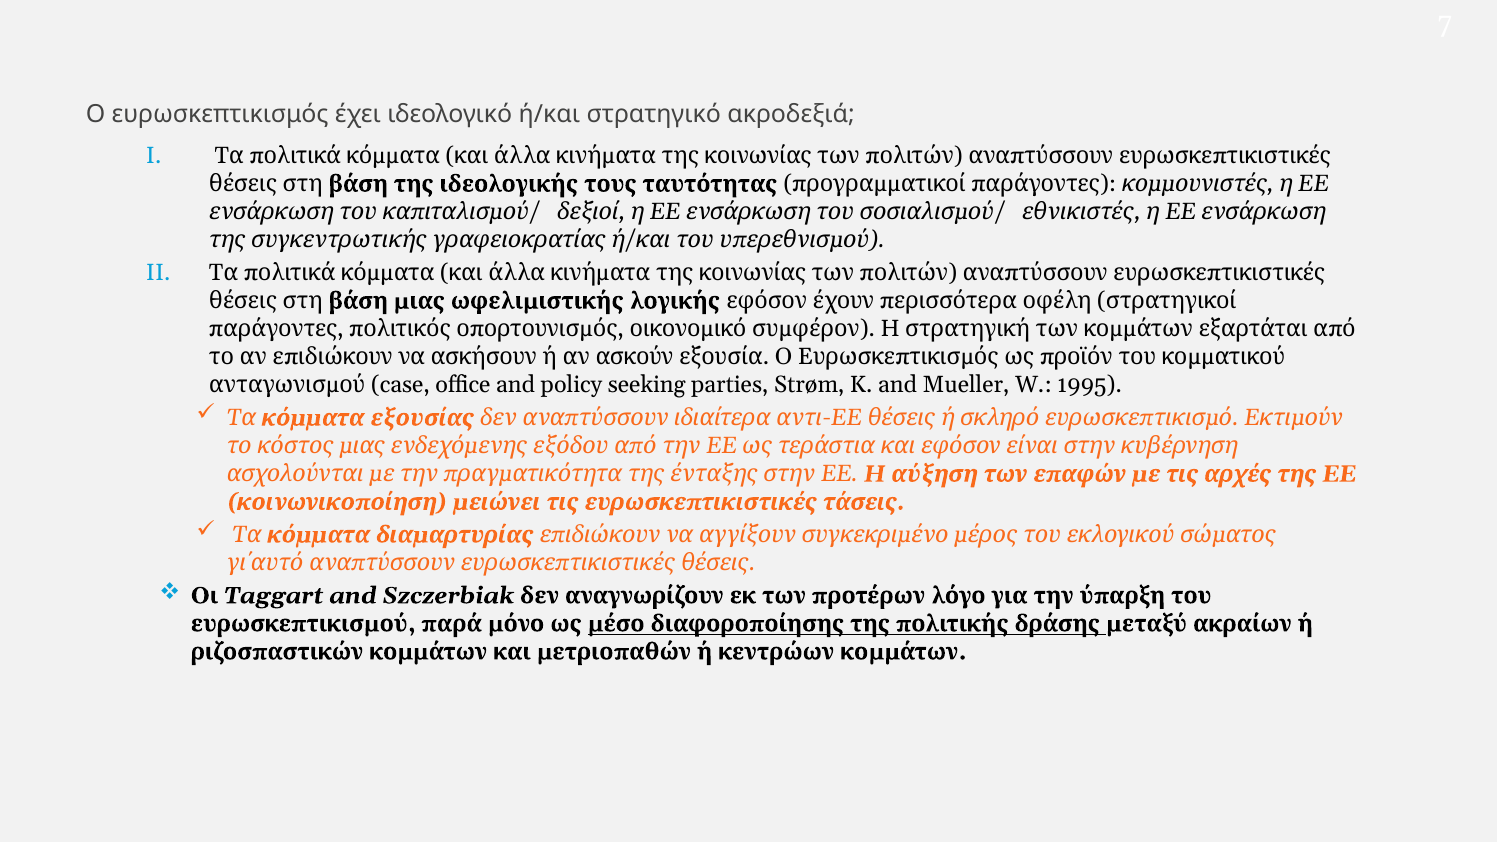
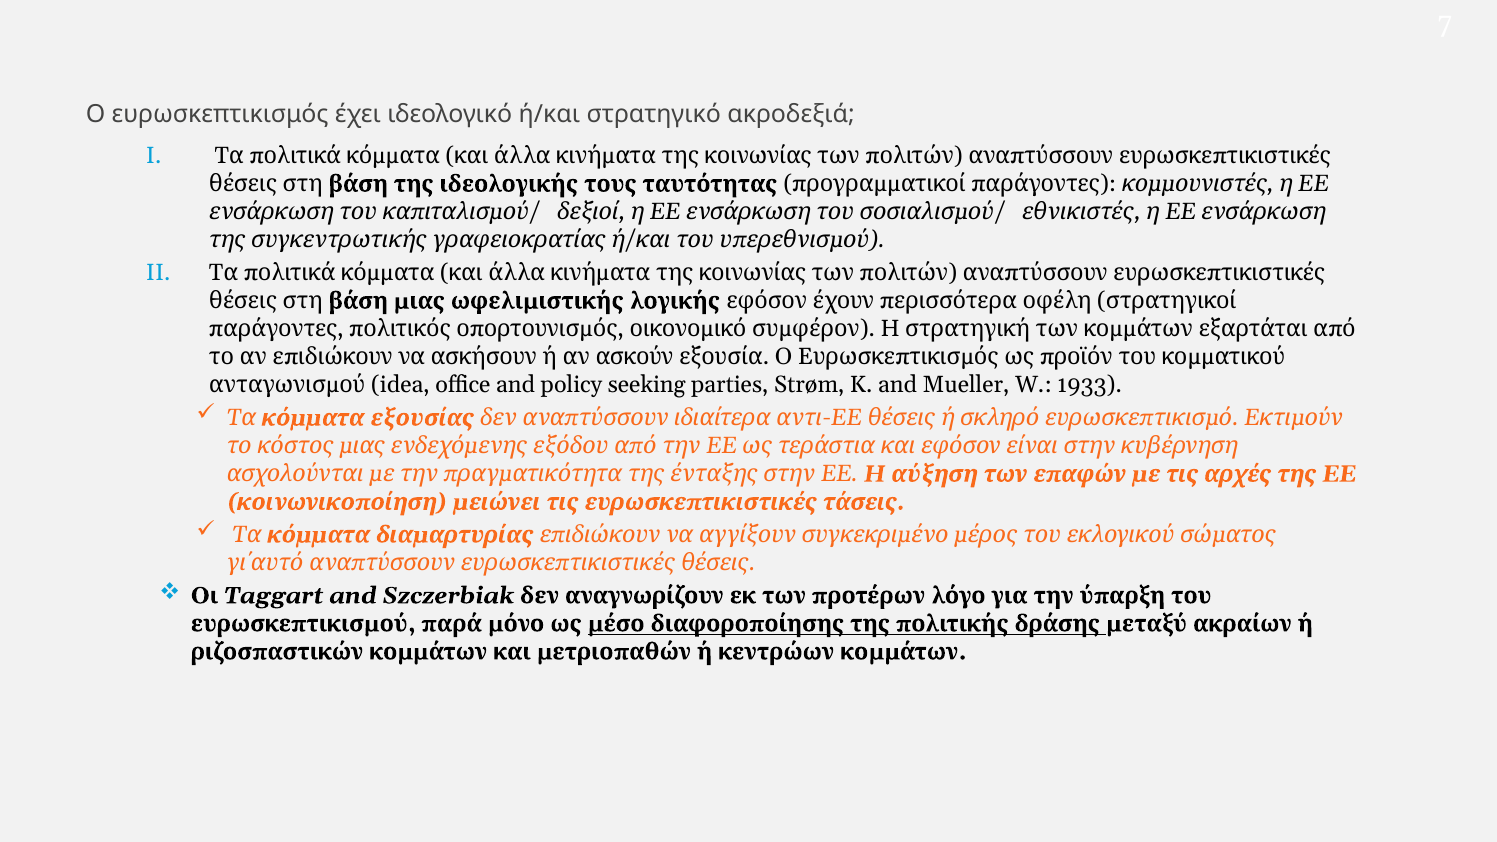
case: case -> idea
1995: 1995 -> 1933
